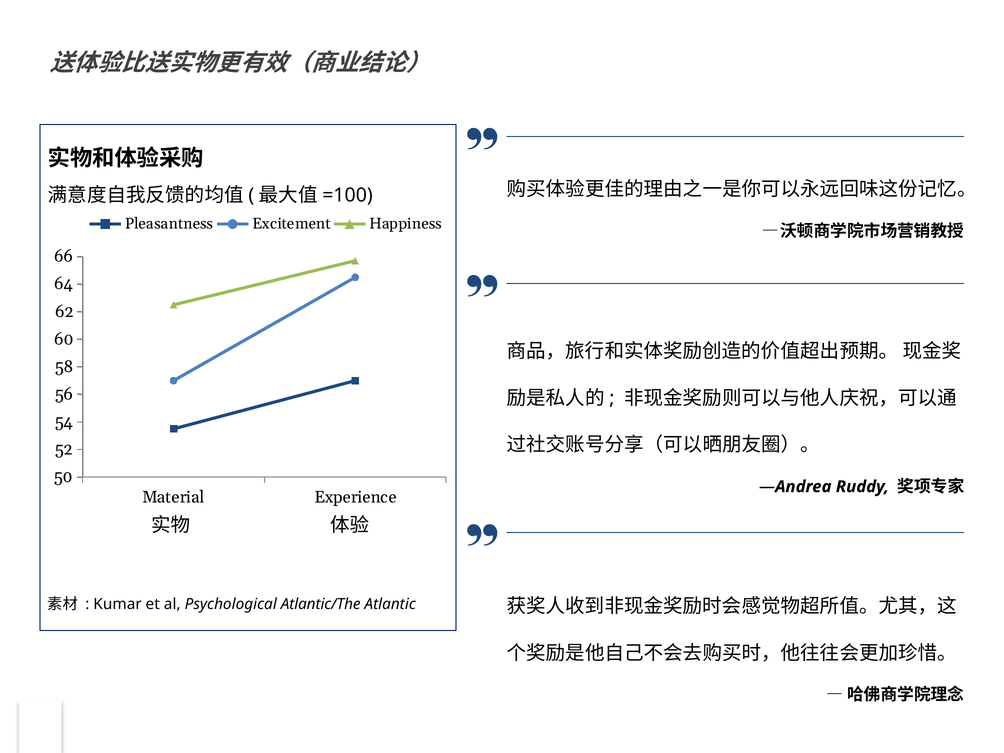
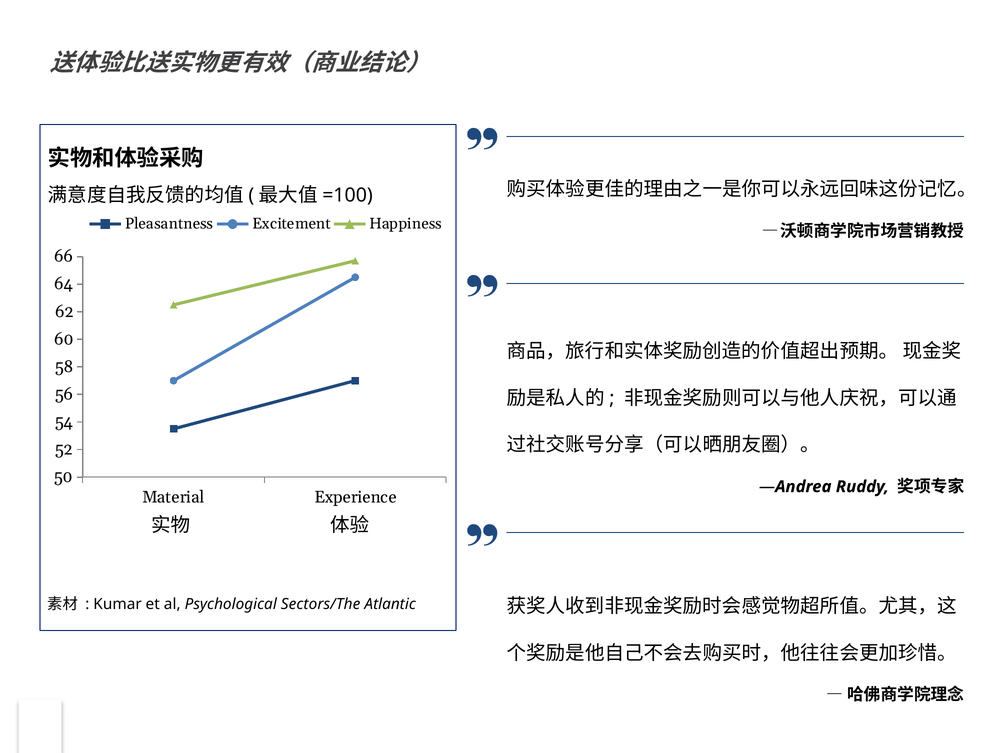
Atlantic/The: Atlantic/The -> Sectors/The
